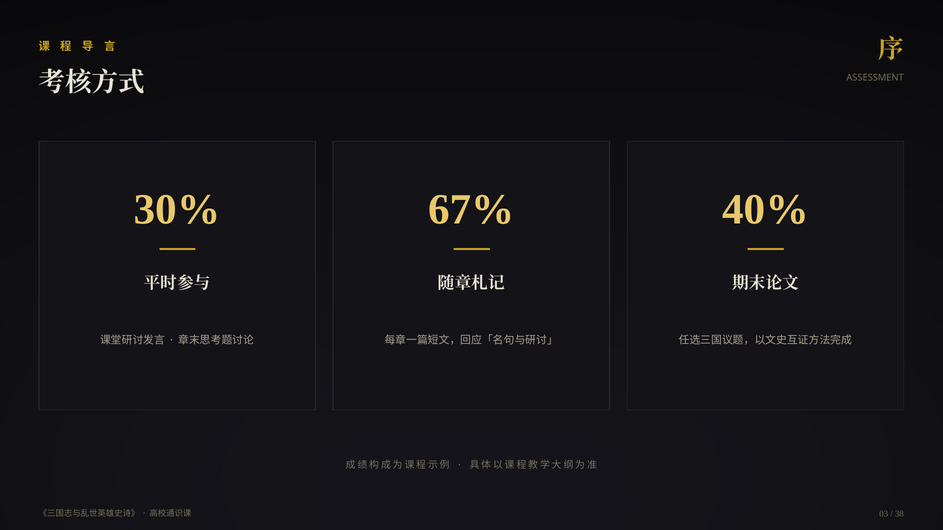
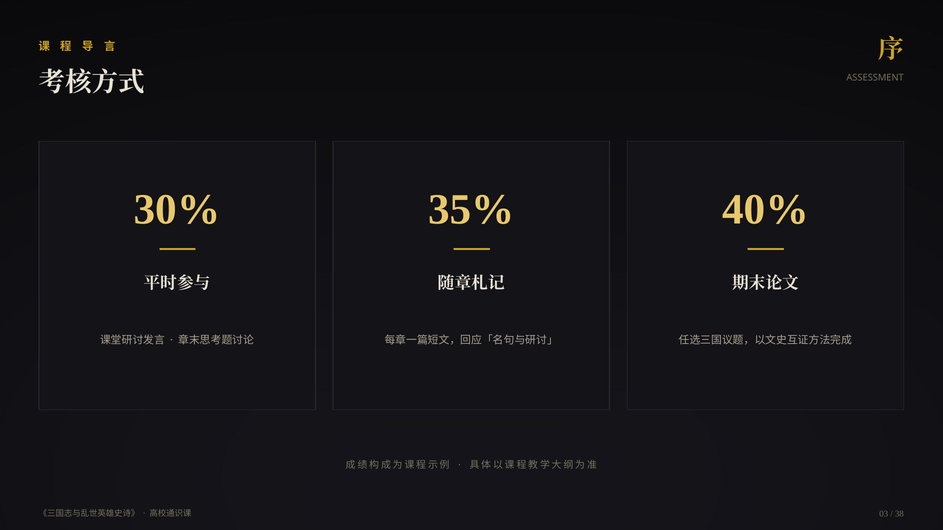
67%: 67% -> 35%
